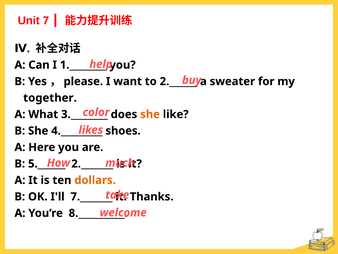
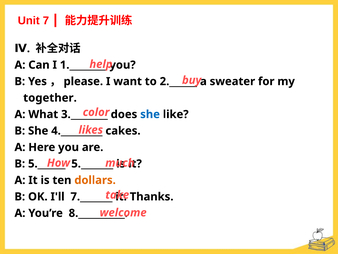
she at (150, 114) colour: orange -> blue
shoes: shoes -> cakes
2._______: 2._______ -> 5._______
